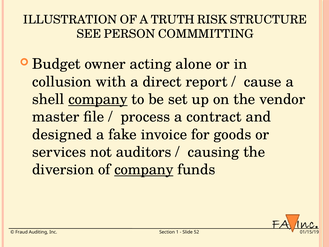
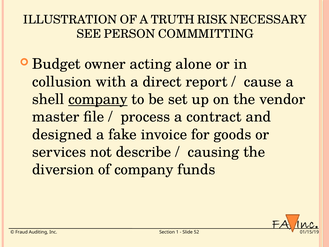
STRUCTURE: STRUCTURE -> NECESSARY
auditors: auditors -> describe
company at (144, 169) underline: present -> none
